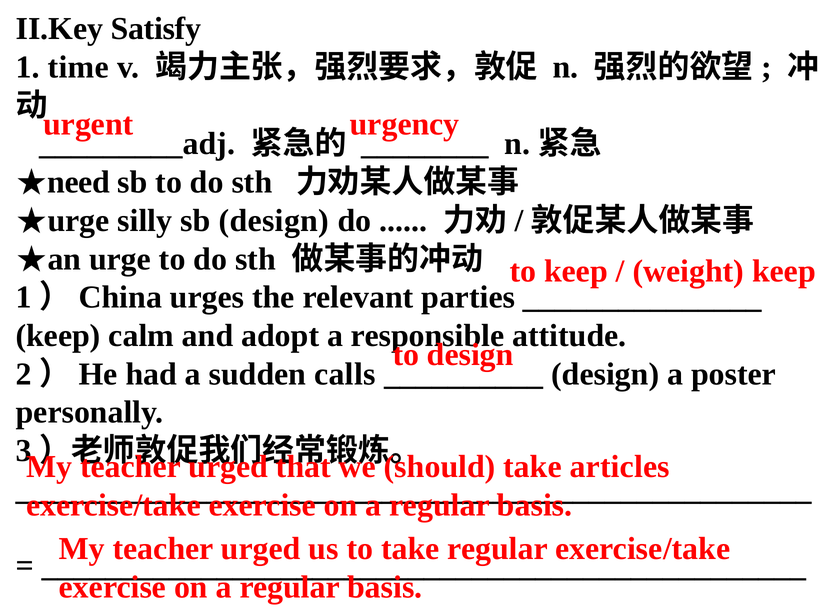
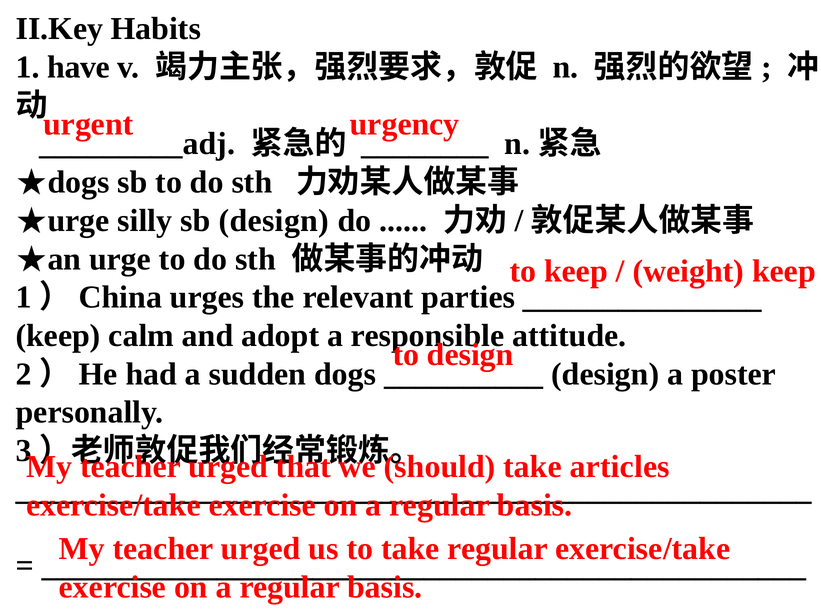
Satisfy: Satisfy -> Habits
time: time -> have
need at (79, 182): need -> dogs
sudden calls: calls -> dogs
